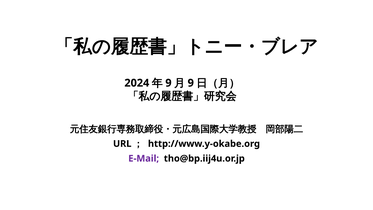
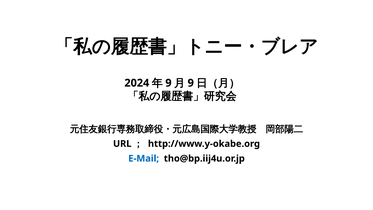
E-Mail colour: purple -> blue
